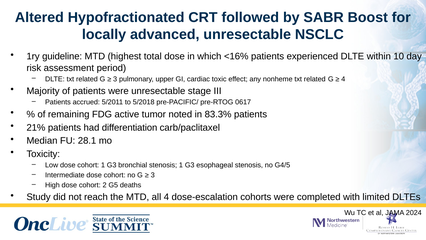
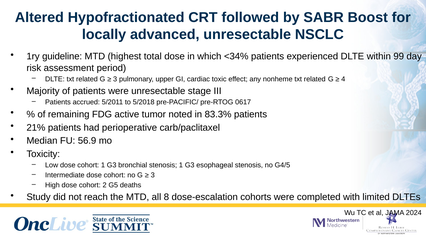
<16%: <16% -> <34%
10: 10 -> 99
differentiation: differentiation -> perioperative
28.1: 28.1 -> 56.9
all 4: 4 -> 8
